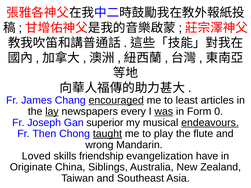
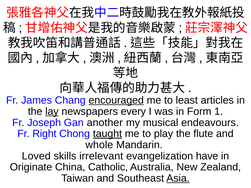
was underline: present -> none
0: 0 -> 1
superior: superior -> another
endeavours underline: present -> none
Then: Then -> Right
wrong: wrong -> whole
friendship: friendship -> irrelevant
Siblings: Siblings -> Catholic
Asia underline: none -> present
